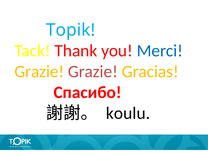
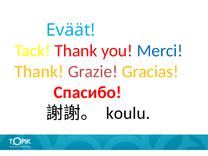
Topik: Topik -> Eväät
Grazie at (39, 72): Grazie -> Thank
